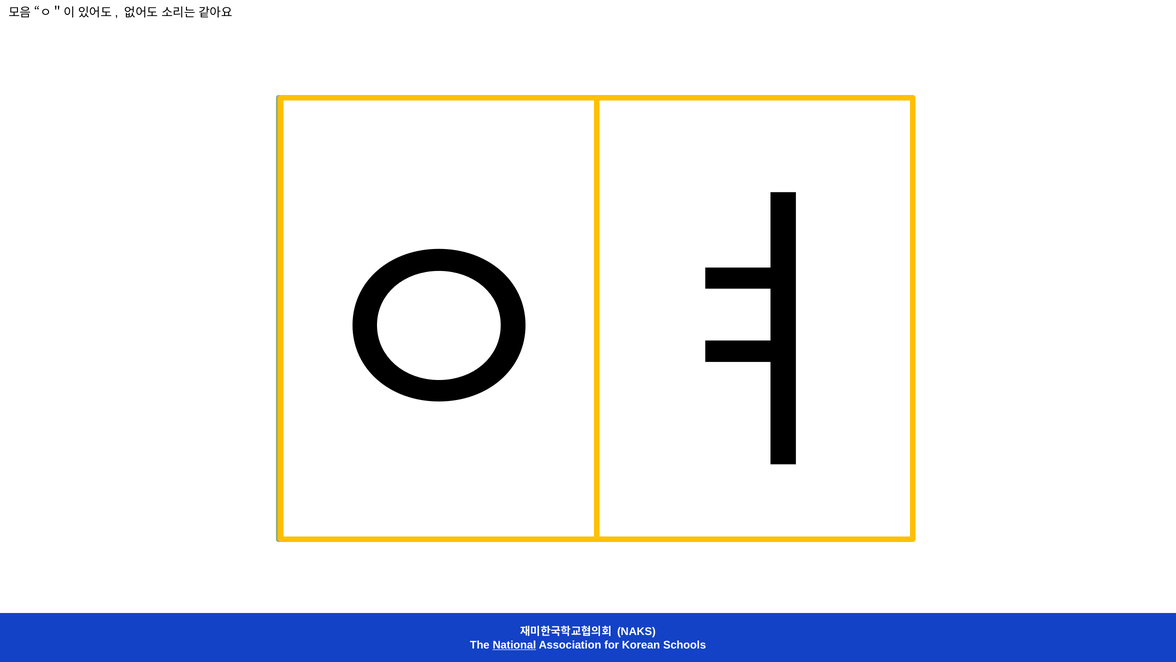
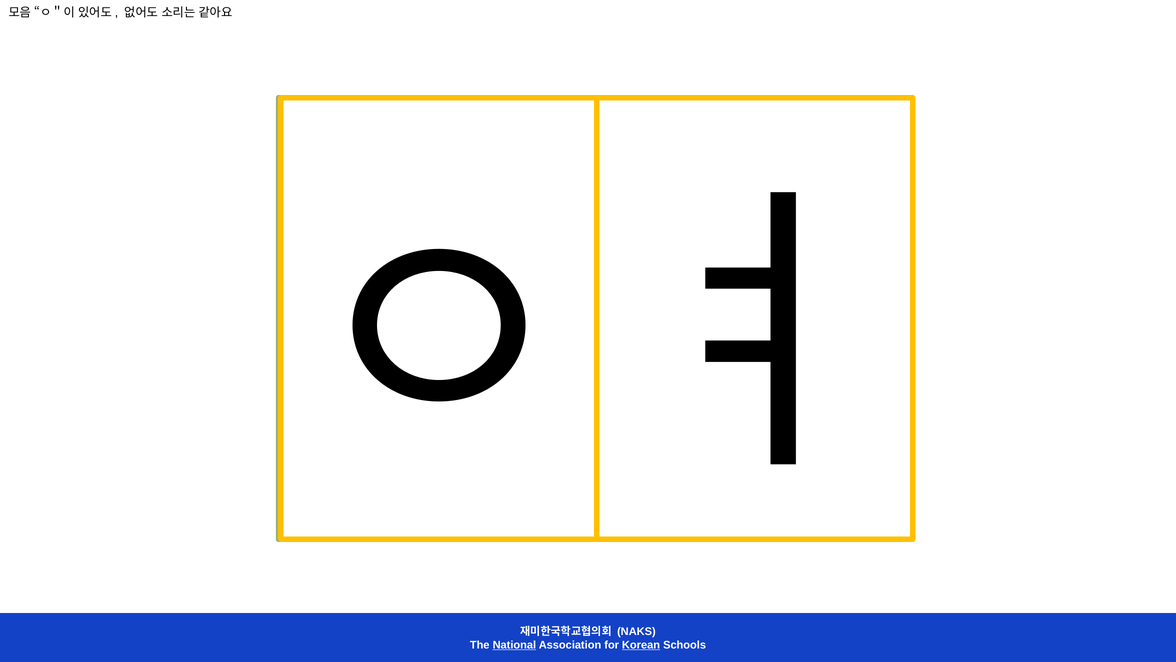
Korean underline: none -> present
